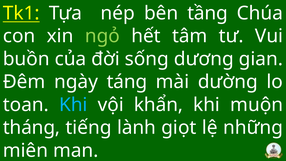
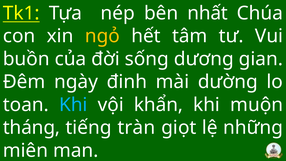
tầng: tầng -> nhất
ngỏ colour: light green -> yellow
táng: táng -> đinh
lành: lành -> tràn
